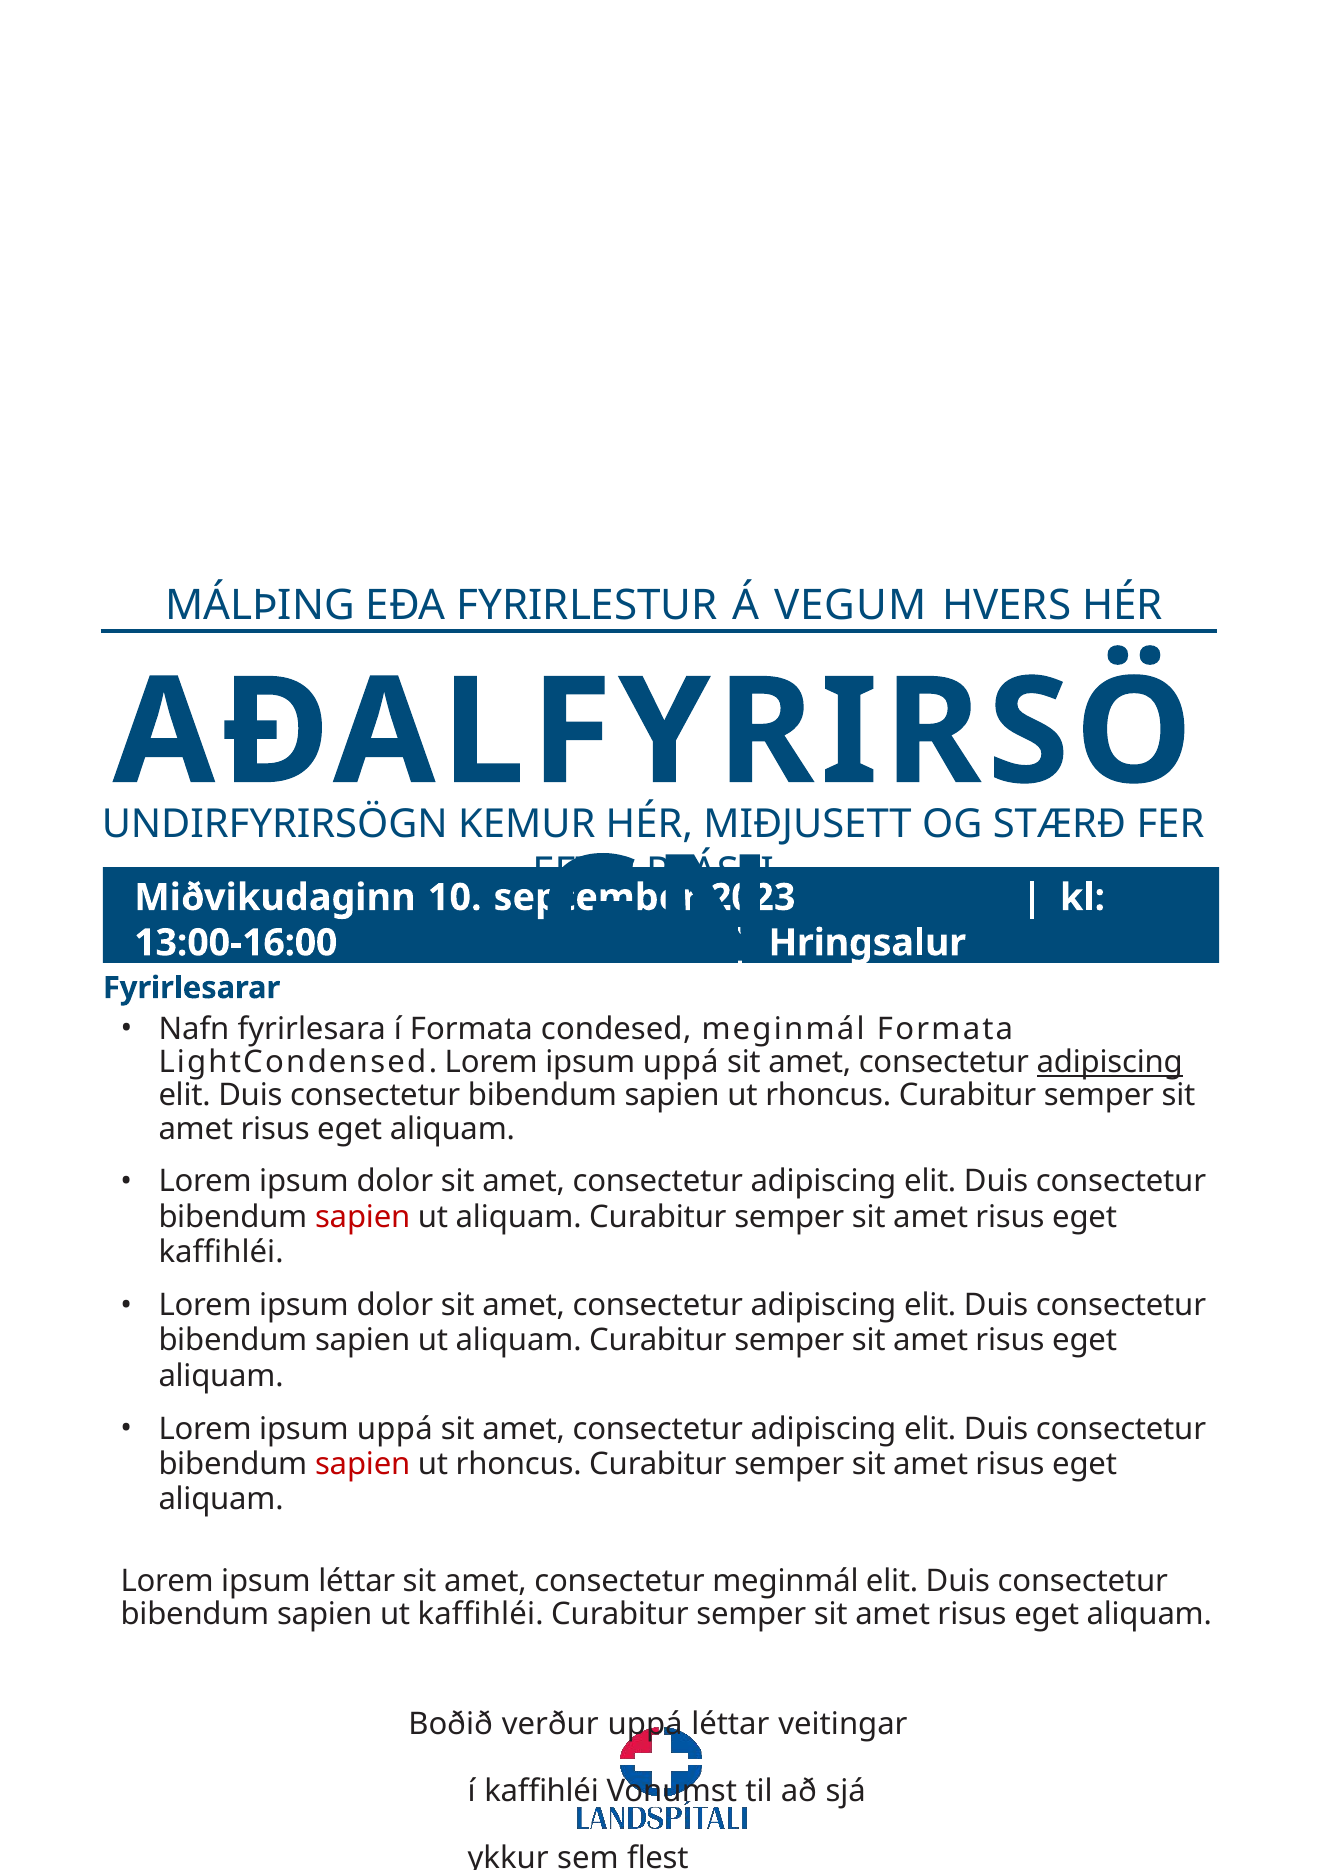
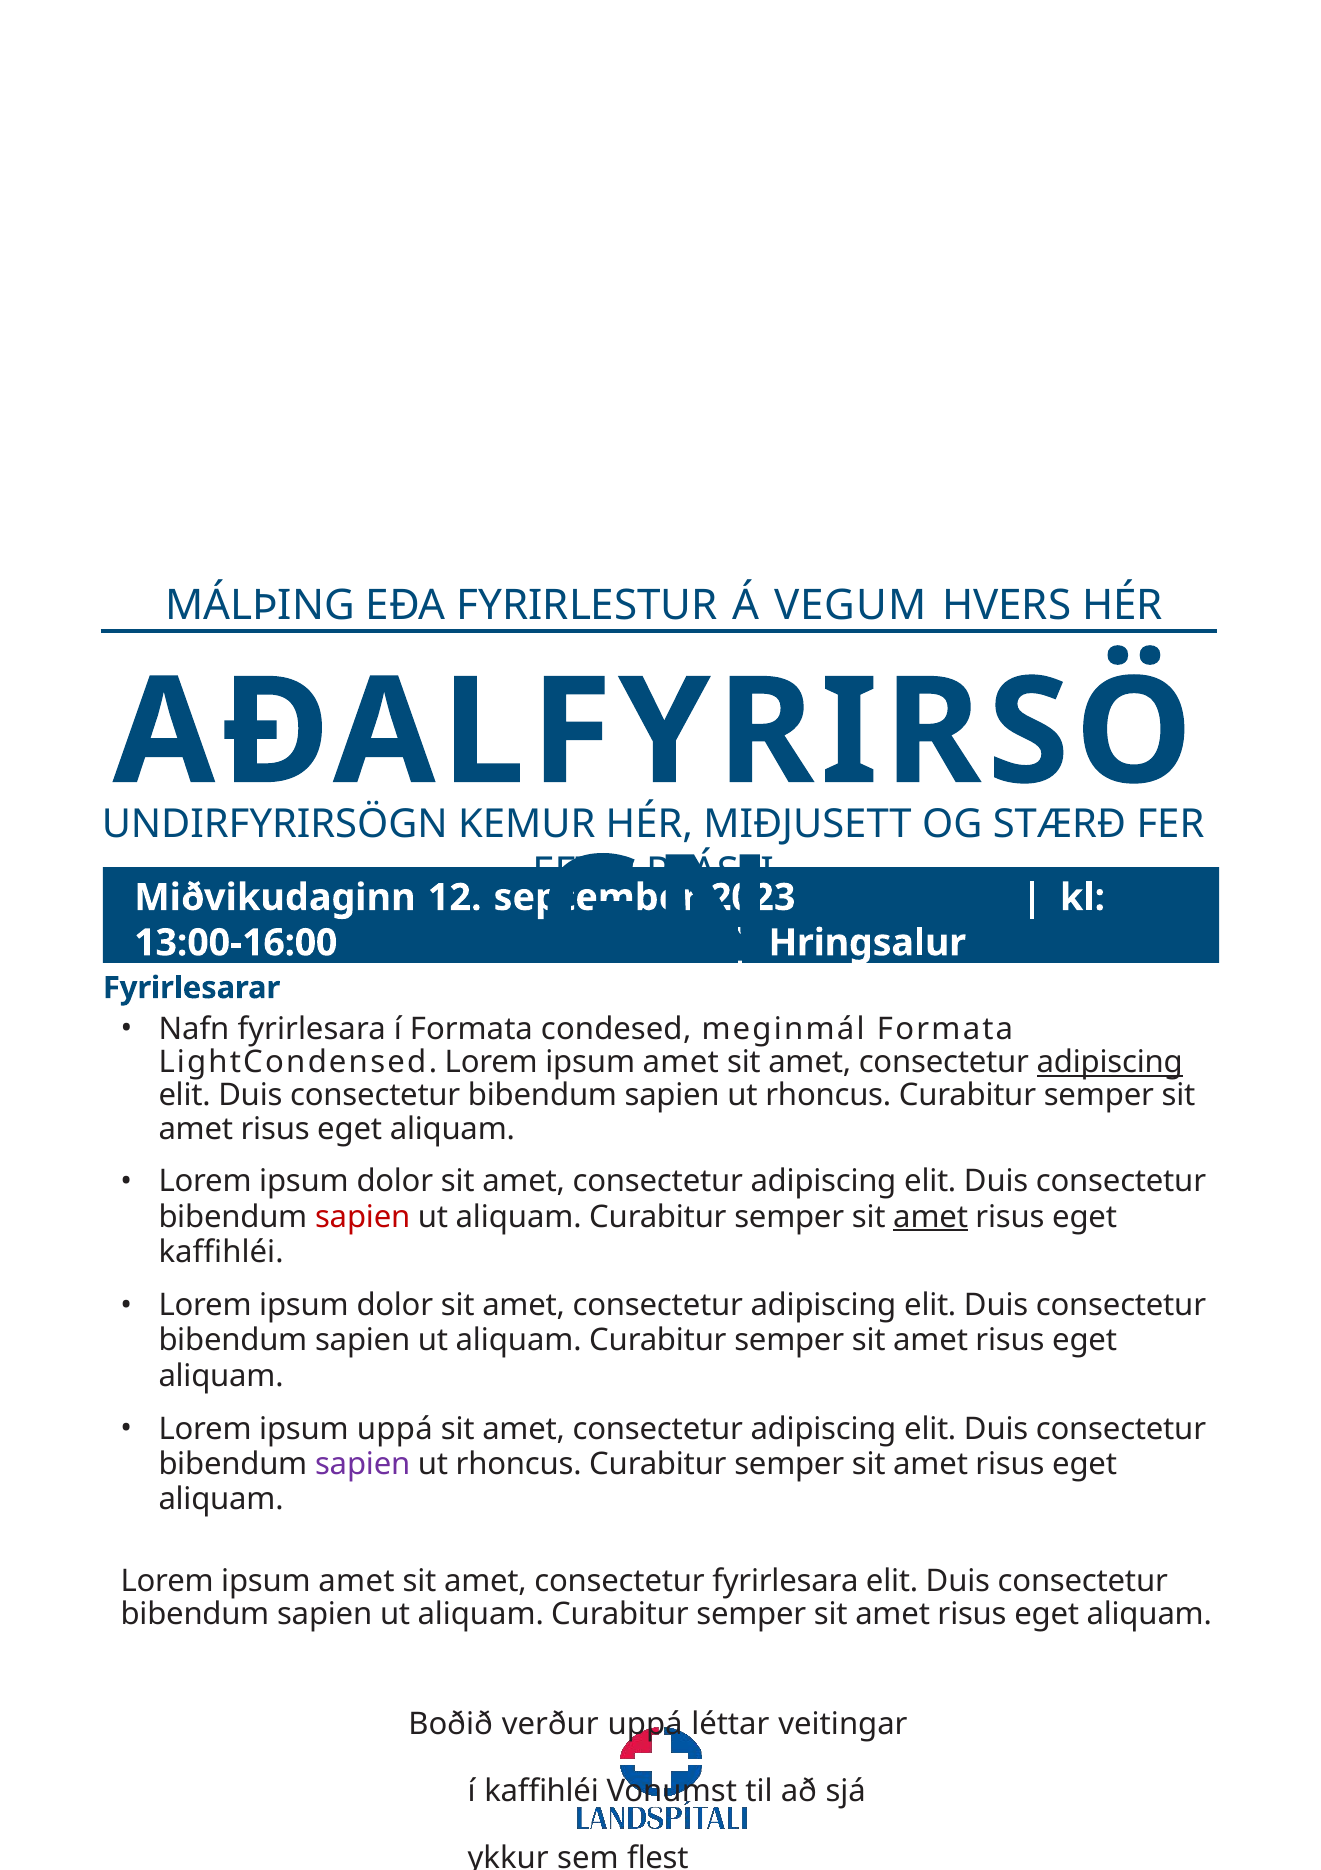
10: 10 -> 12
LightCondensed Lorem ipsum uppá: uppá -> amet
amet at (931, 1217) underline: none -> present
sapien at (363, 1464) colour: red -> purple
léttar at (357, 1581): léttar -> amet
consectetur meginmál: meginmál -> fyrirlesara
kaffihléi at (481, 1614): kaffihléi -> aliquam
